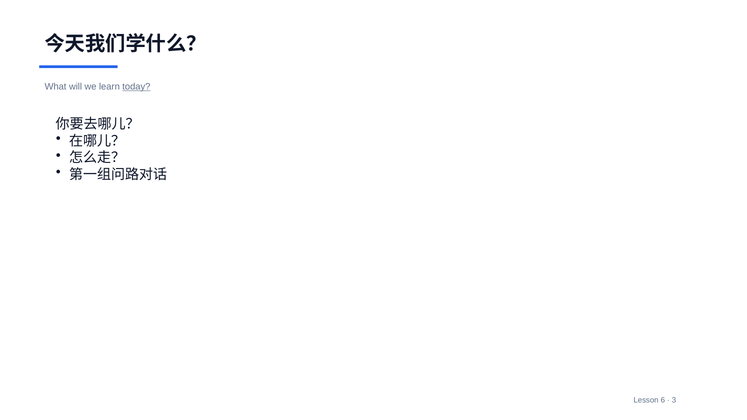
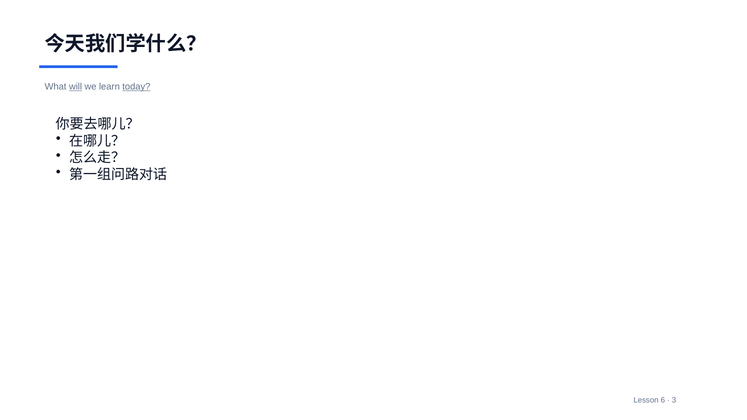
will underline: none -> present
